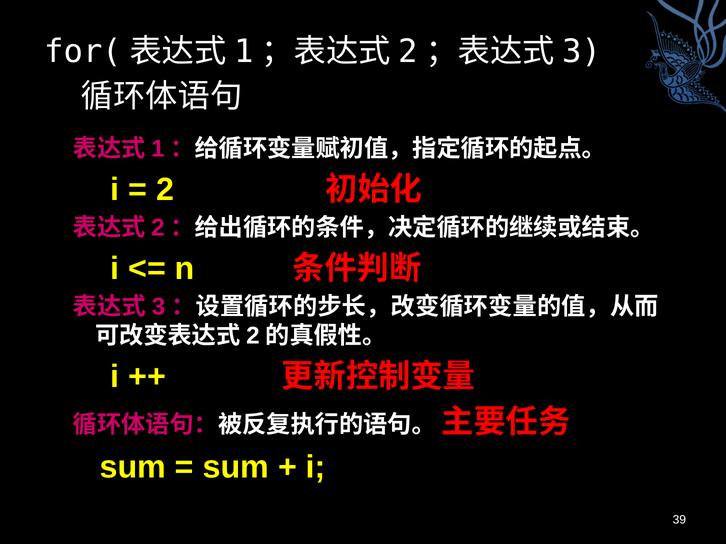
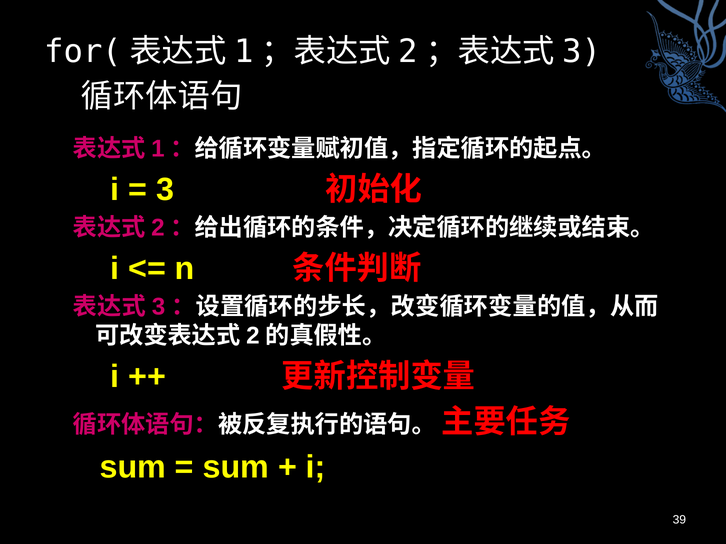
2: 2 -> 3
